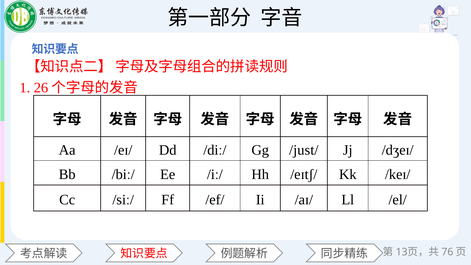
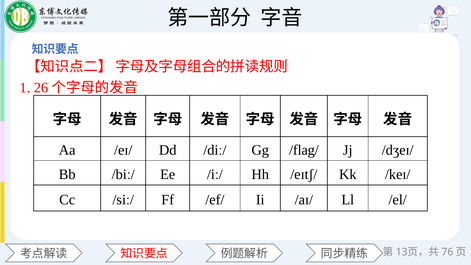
/just/: /just/ -> /flag/
